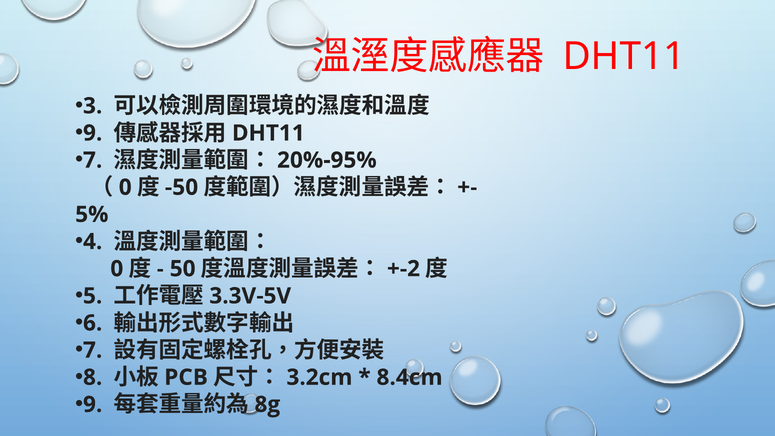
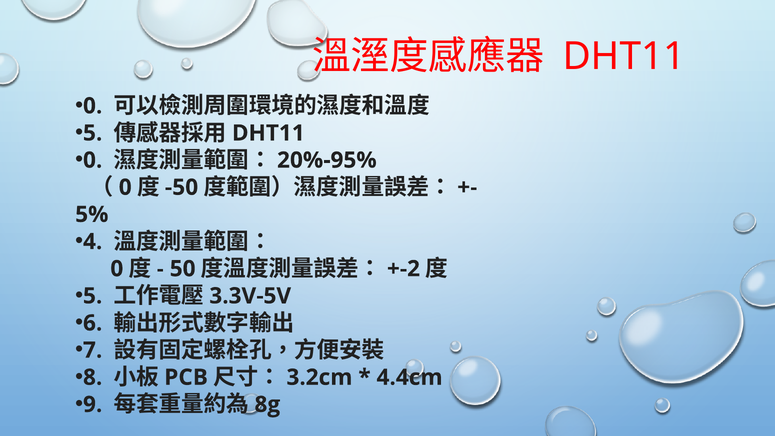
3 at (93, 106): 3 -> 0
9 at (93, 133): 9 -> 5
7 at (93, 160): 7 -> 0
8.4cm: 8.4cm -> 4.4cm
